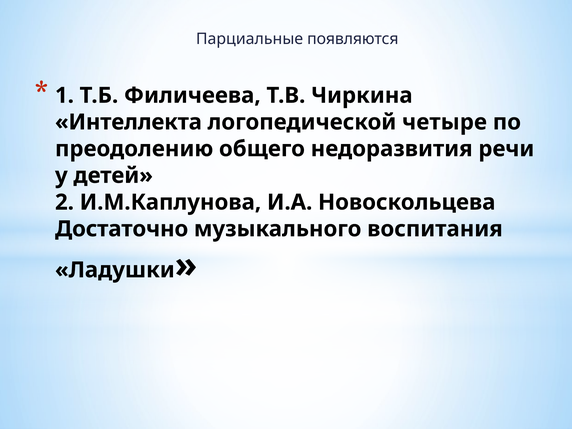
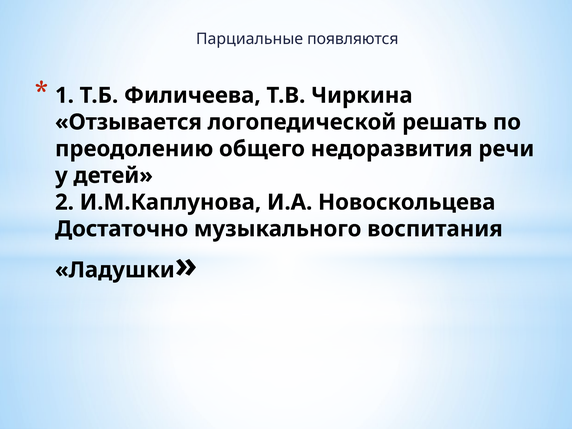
Интеллекта: Интеллекта -> Отзывается
четыре: четыре -> решать
